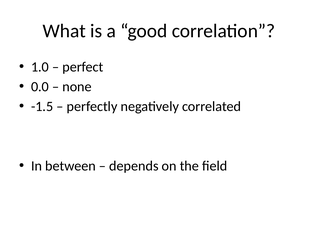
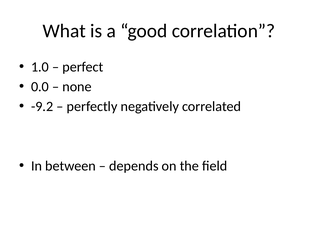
-1.5: -1.5 -> -9.2
